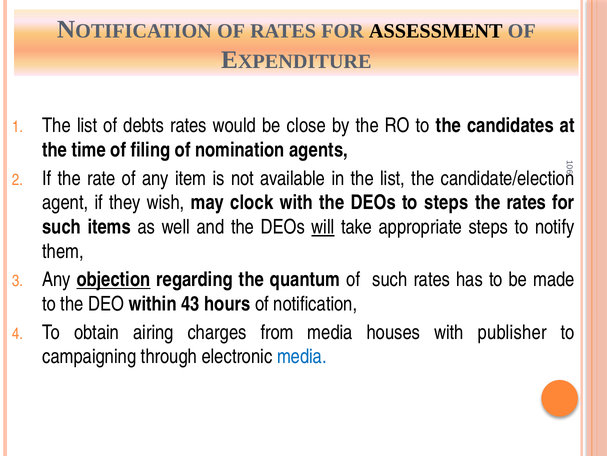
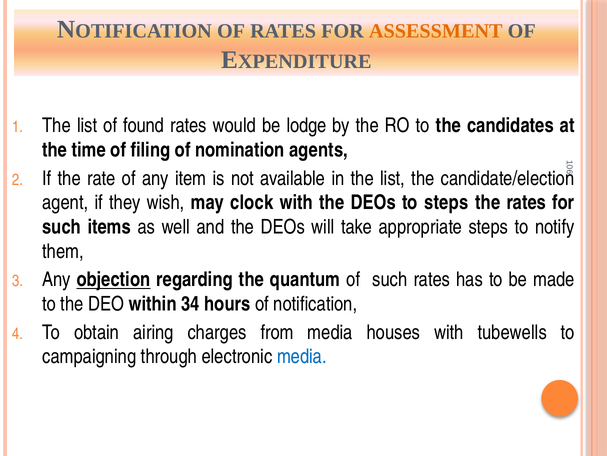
ASSESSMENT colour: black -> orange
debts: debts -> found
close: close -> lodge
will underline: present -> none
43: 43 -> 34
publisher: publisher -> tubewells
